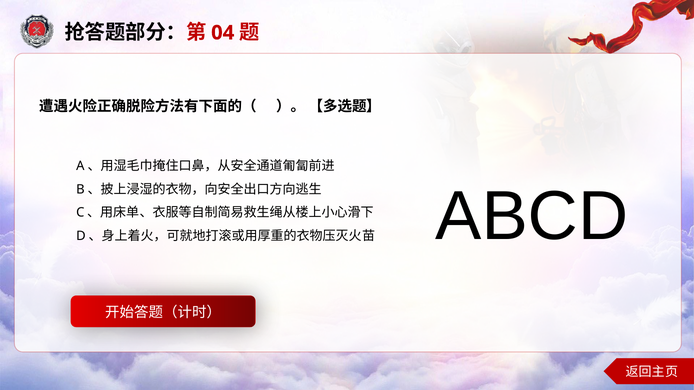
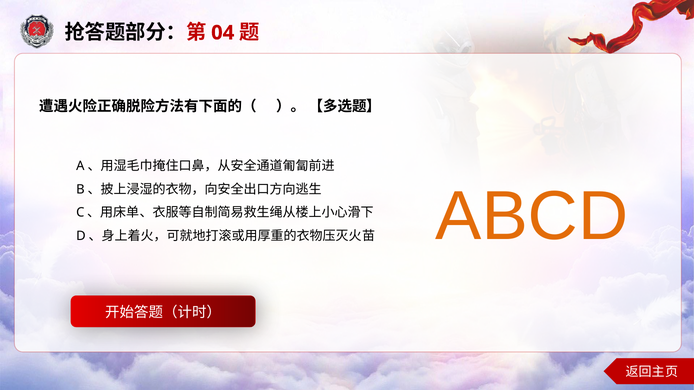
ABCD colour: black -> orange
